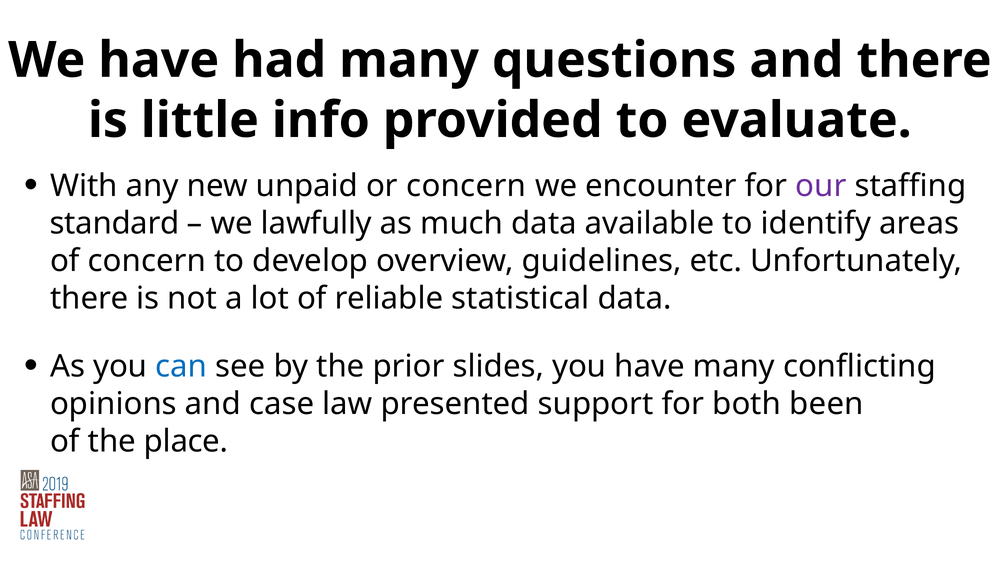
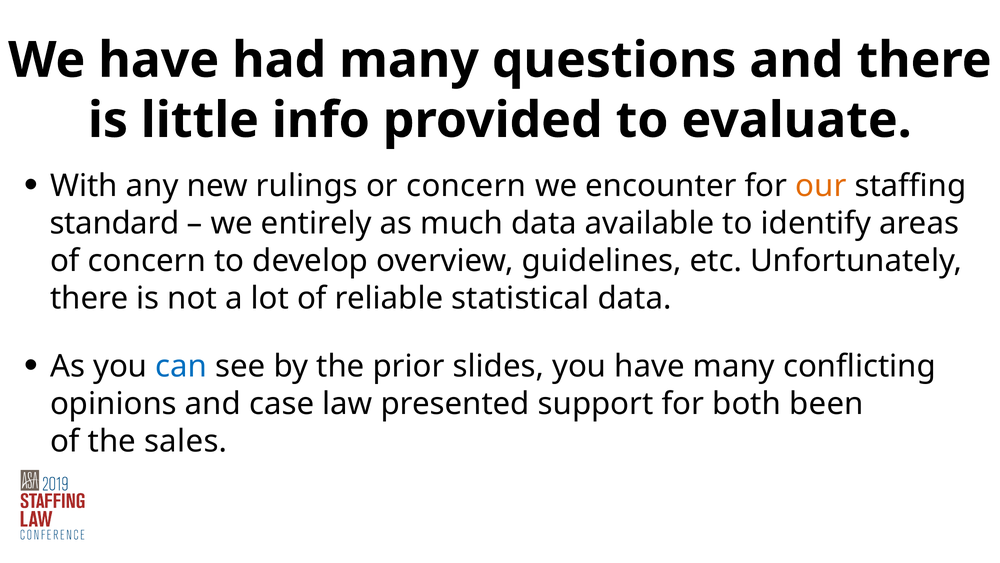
unpaid: unpaid -> rulings
our colour: purple -> orange
lawfully: lawfully -> entirely
place: place -> sales
